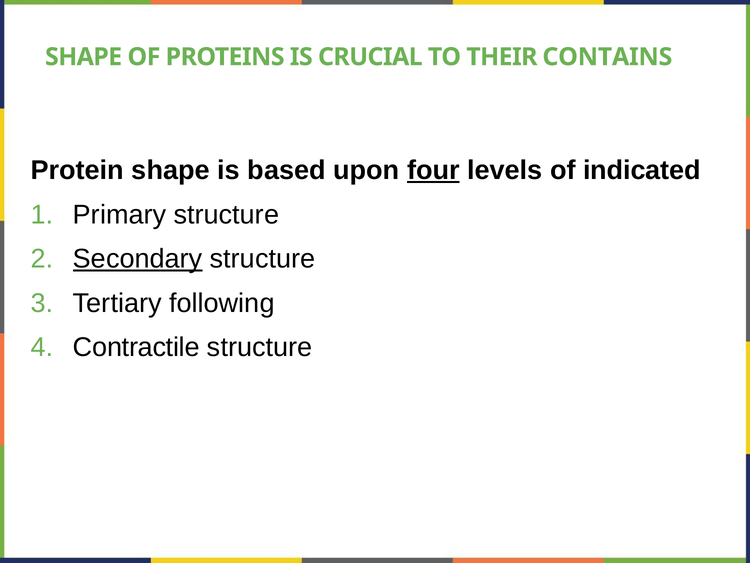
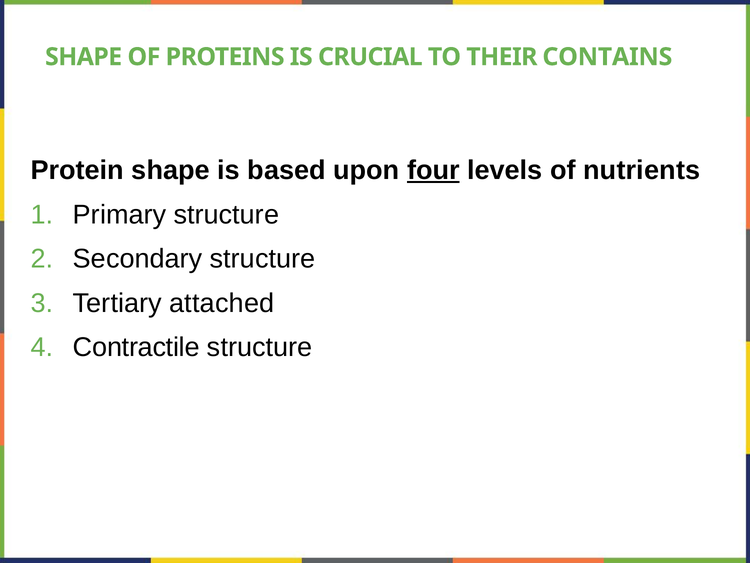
indicated: indicated -> nutrients
Secondary underline: present -> none
following: following -> attached
